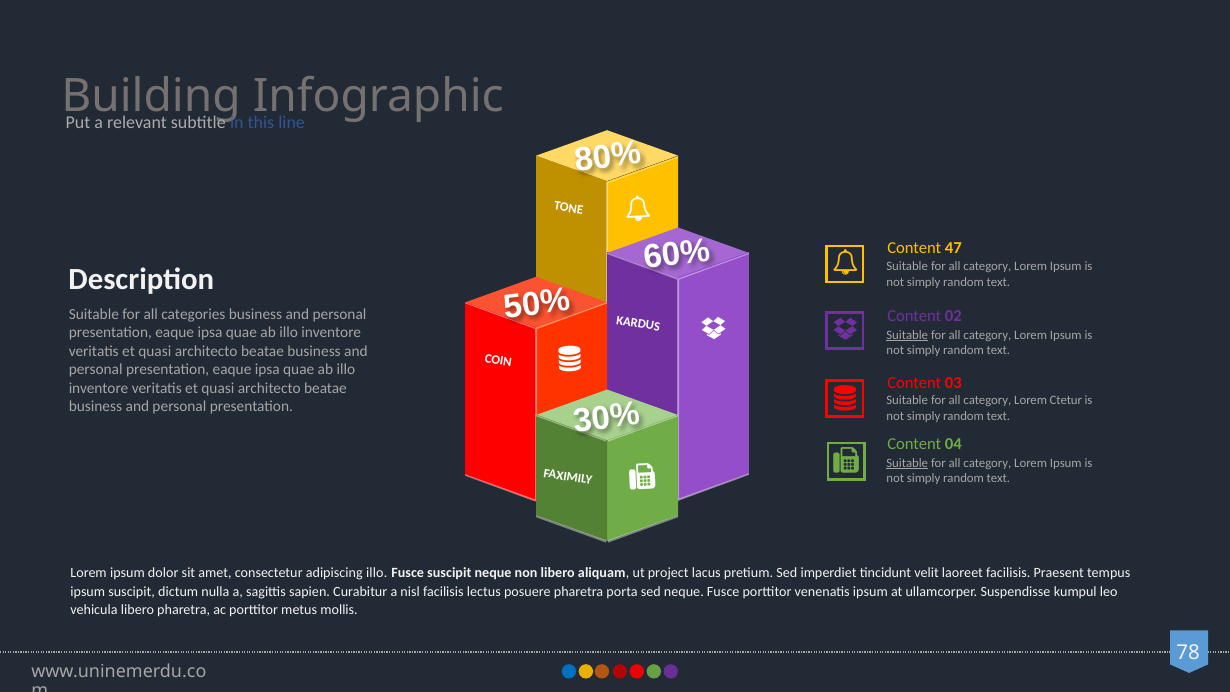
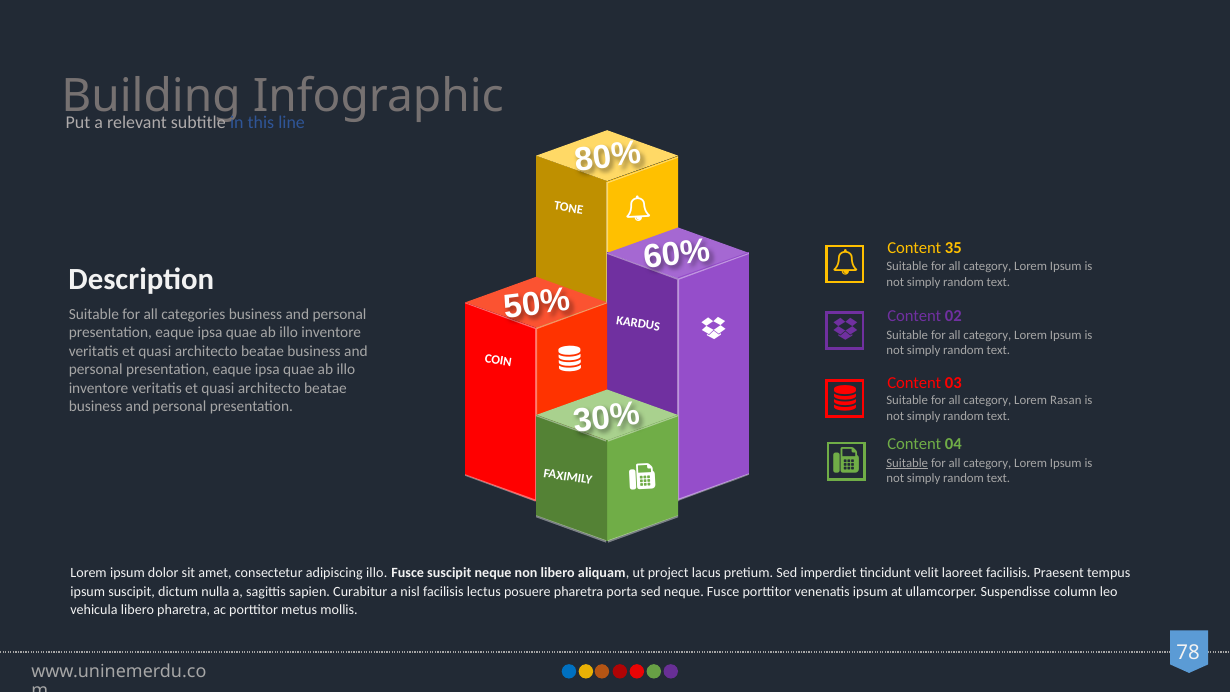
47: 47 -> 35
Suitable at (907, 335) underline: present -> none
Ctetur: Ctetur -> Rasan
kumpul: kumpul -> column
